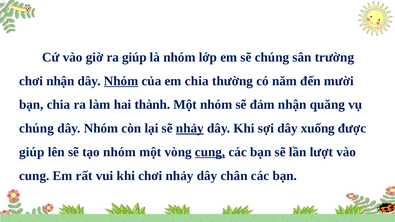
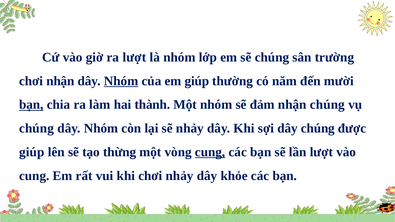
ra giúp: giúp -> lượt
em chia: chia -> giúp
bạn at (31, 105) underline: none -> present
nhận quăng: quăng -> chúng
nhảy at (190, 128) underline: present -> none
dây xuống: xuống -> chúng
tạo nhóm: nhóm -> thừng
chân: chân -> khỏe
